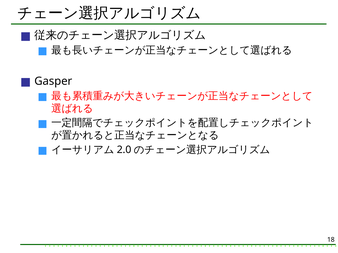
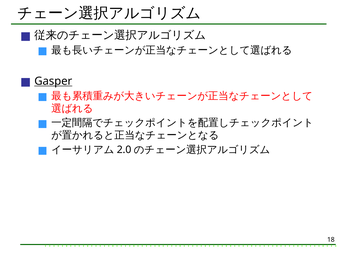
Gasper underline: none -> present
